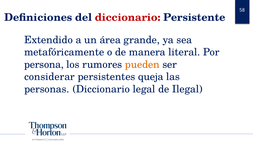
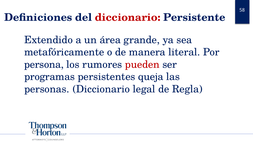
pueden colour: orange -> red
considerar: considerar -> programas
Ilegal: Ilegal -> Regla
